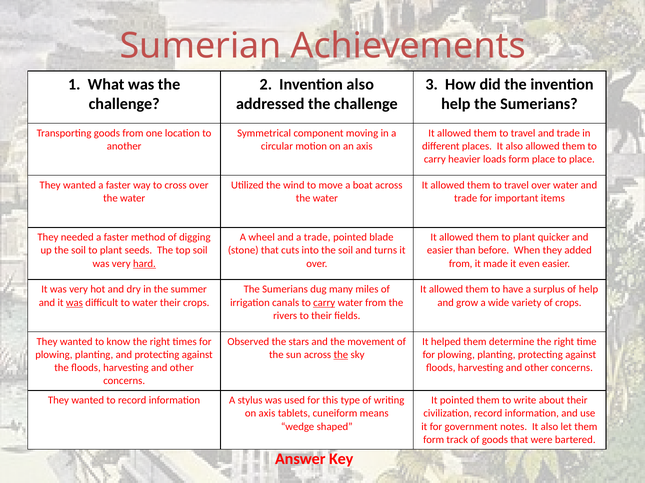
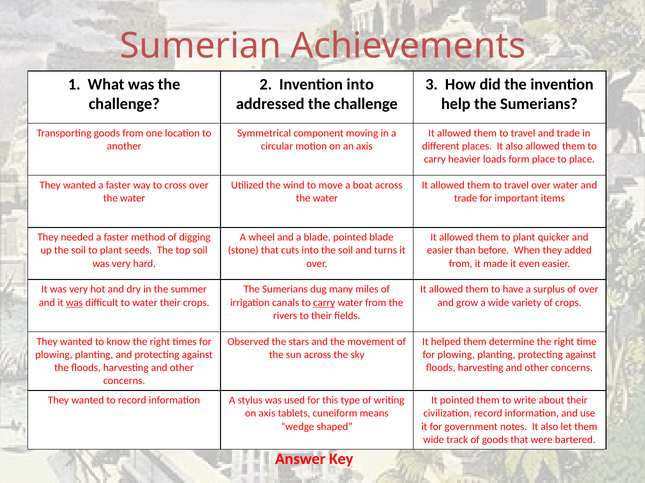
Invention also: also -> into
a trade: trade -> blade
hard underline: present -> none
of help: help -> over
the at (341, 355) underline: present -> none
form at (434, 440): form -> wide
